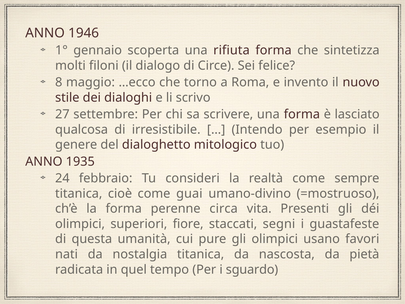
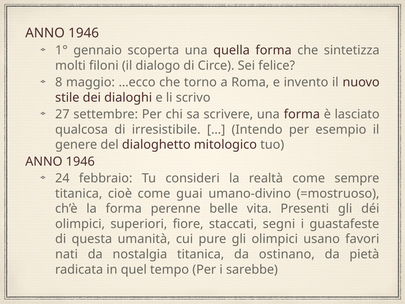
rifiuta: rifiuta -> quella
1935 at (80, 161): 1935 -> 1946
circa: circa -> belle
nascosta: nascosta -> ostinano
sguardo: sguardo -> sarebbe
